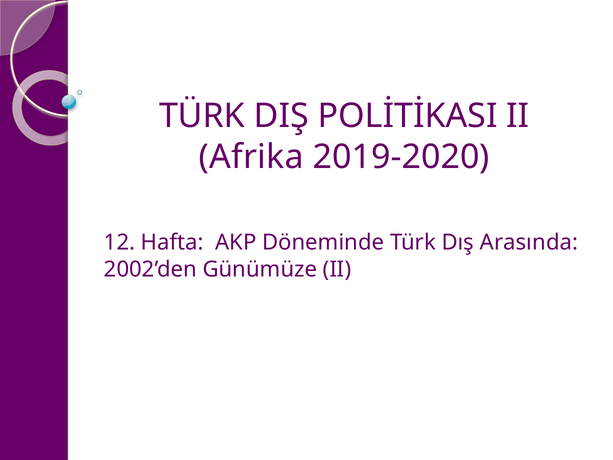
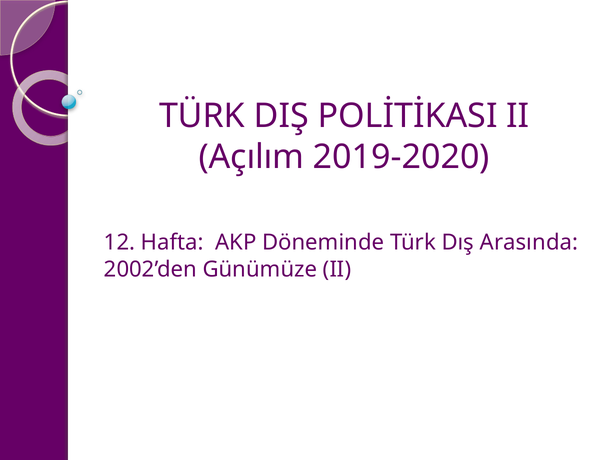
Afrika: Afrika -> Açılım
